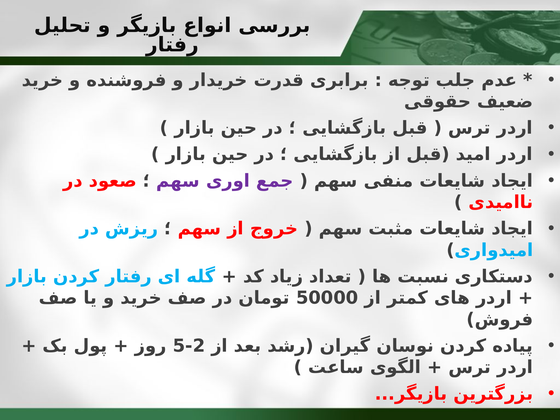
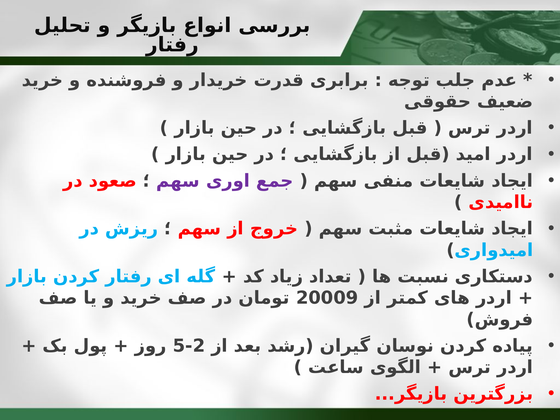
50000: 50000 -> 20009
